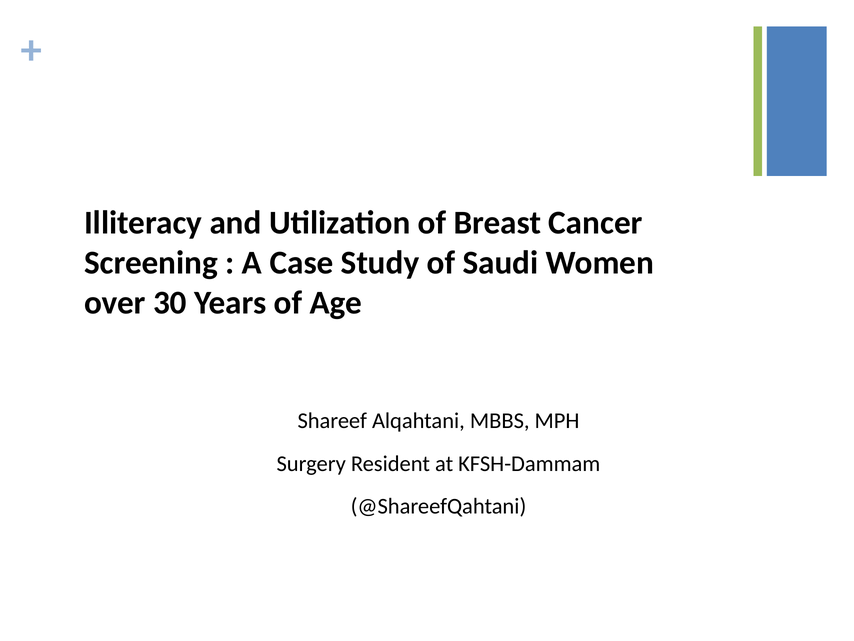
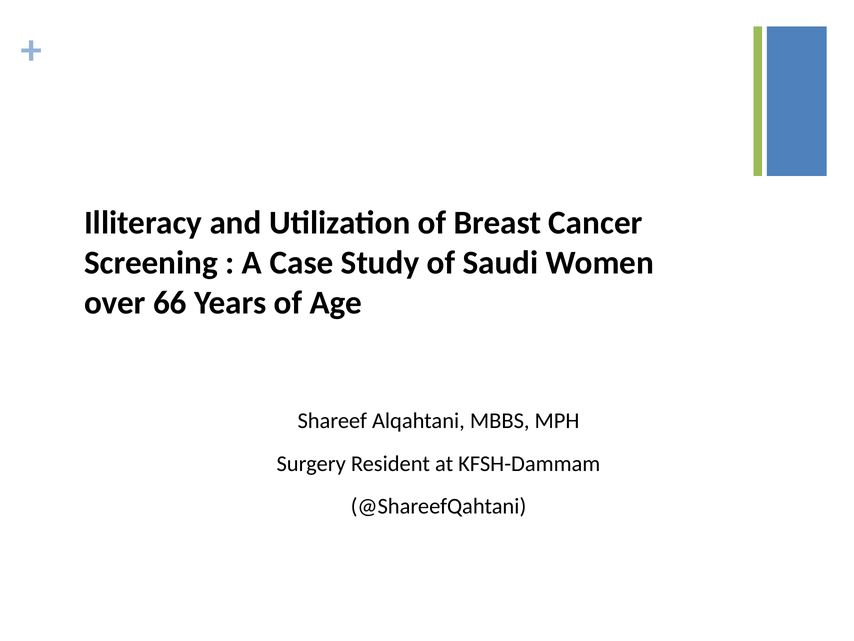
30: 30 -> 66
